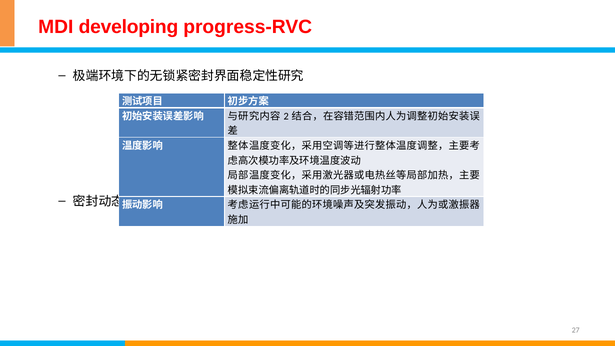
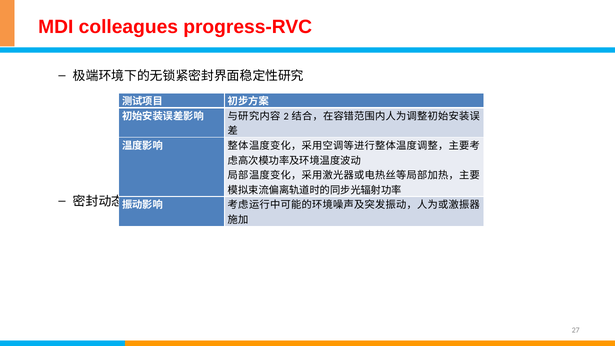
developing: developing -> colleagues
